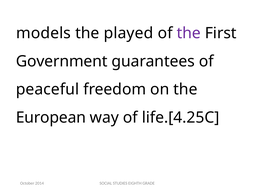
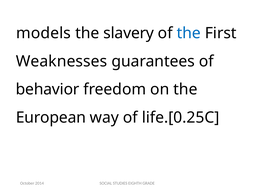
played: played -> slavery
the at (189, 33) colour: purple -> blue
Government: Government -> Weaknesses
peaceful: peaceful -> behavior
life.[4.25C: life.[4.25C -> life.[0.25C
